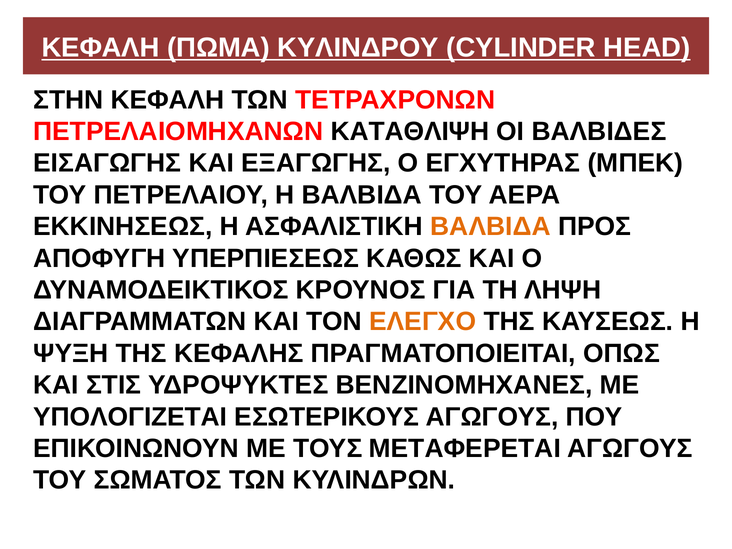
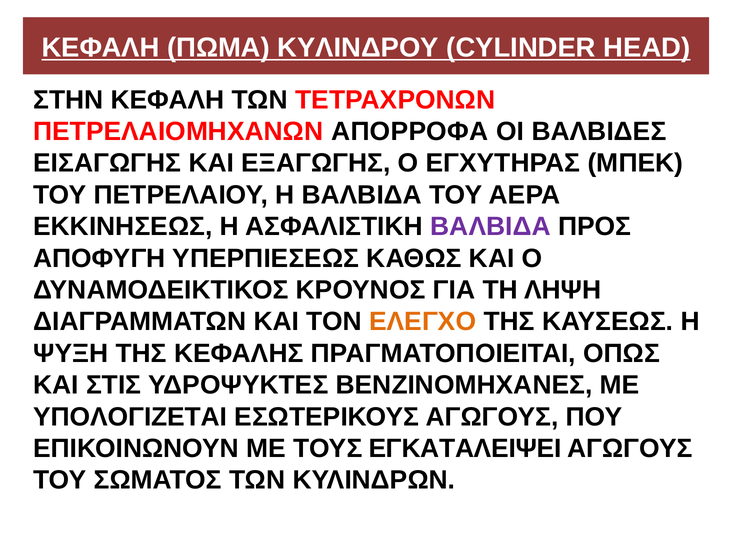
ΚΑΤΑΘΛΙΨΗ: ΚΑΤΑΘΛΙΨΗ -> ΑΠΟΡΡΟΦΑ
ΒΑΛΒΙΔΑ at (490, 227) colour: orange -> purple
ΜΕΤΑΦΕΡΕΤΑΙ: ΜΕΤΑΦΕΡΕΤΑΙ -> ΕΓΚΑΤΑΛΕΙΨΕΙ
